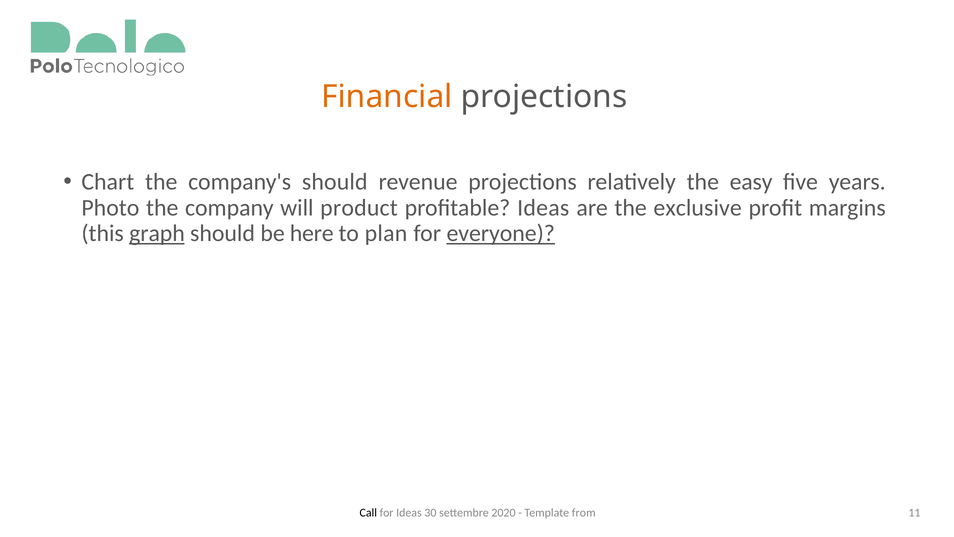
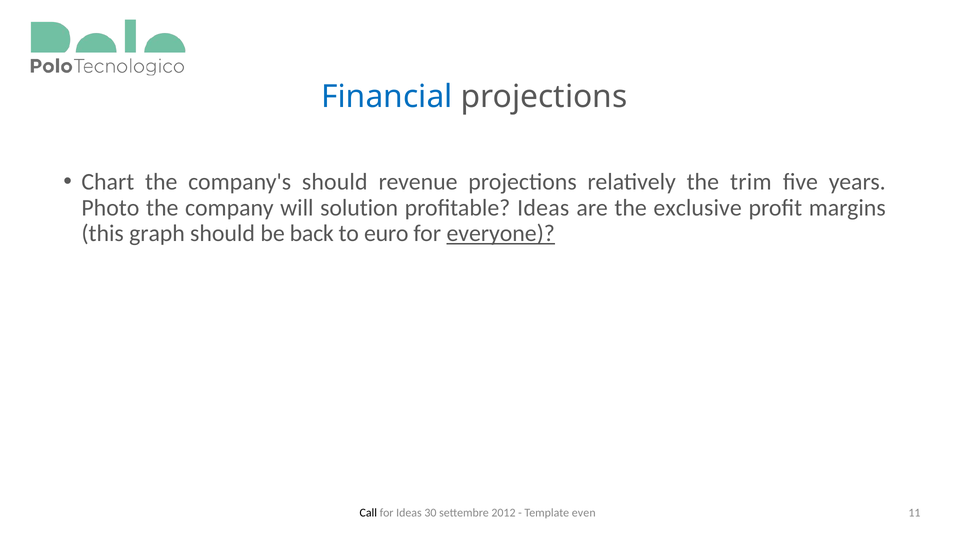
Financial colour: orange -> blue
easy: easy -> trim
product: product -> solution
graph underline: present -> none
here: here -> back
plan: plan -> euro
2020: 2020 -> 2012
from: from -> even
